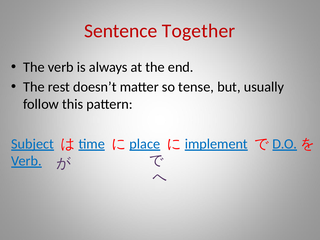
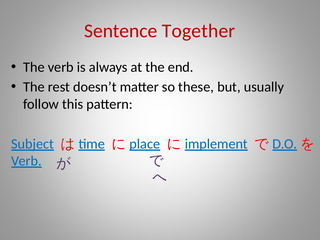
tense: tense -> these
